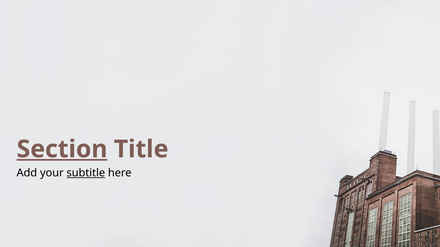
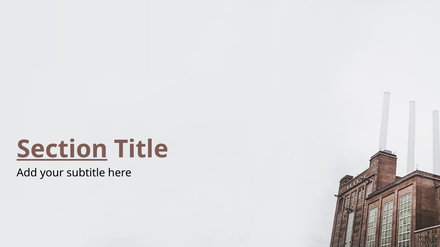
subtitle underline: present -> none
